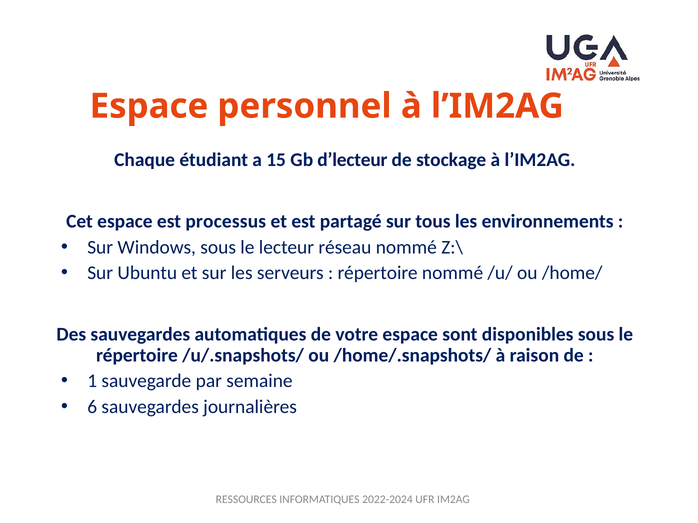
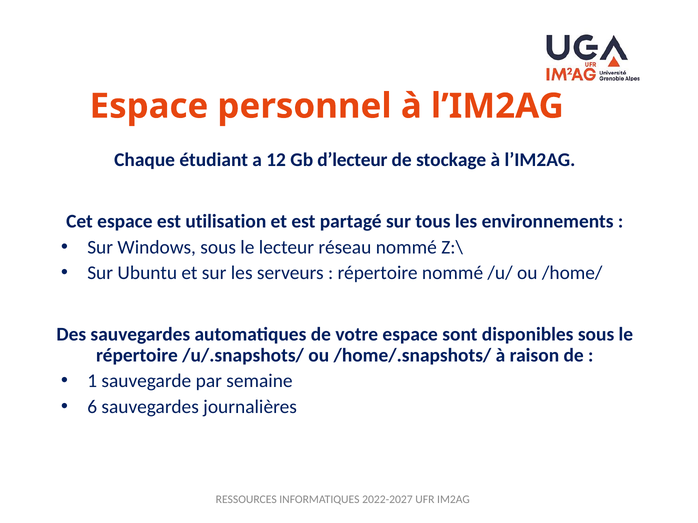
15: 15 -> 12
processus: processus -> utilisation
2022-2024: 2022-2024 -> 2022-2027
